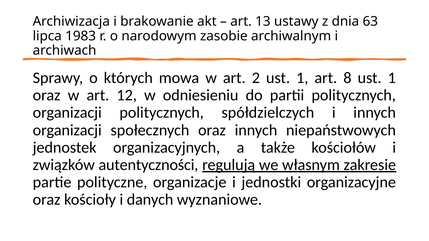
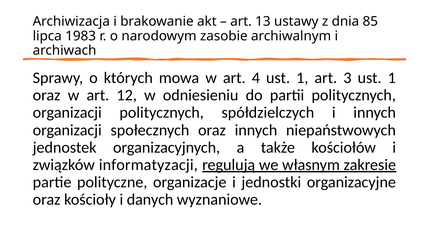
63: 63 -> 85
2: 2 -> 4
8: 8 -> 3
autentyczności: autentyczności -> informatyzacji
